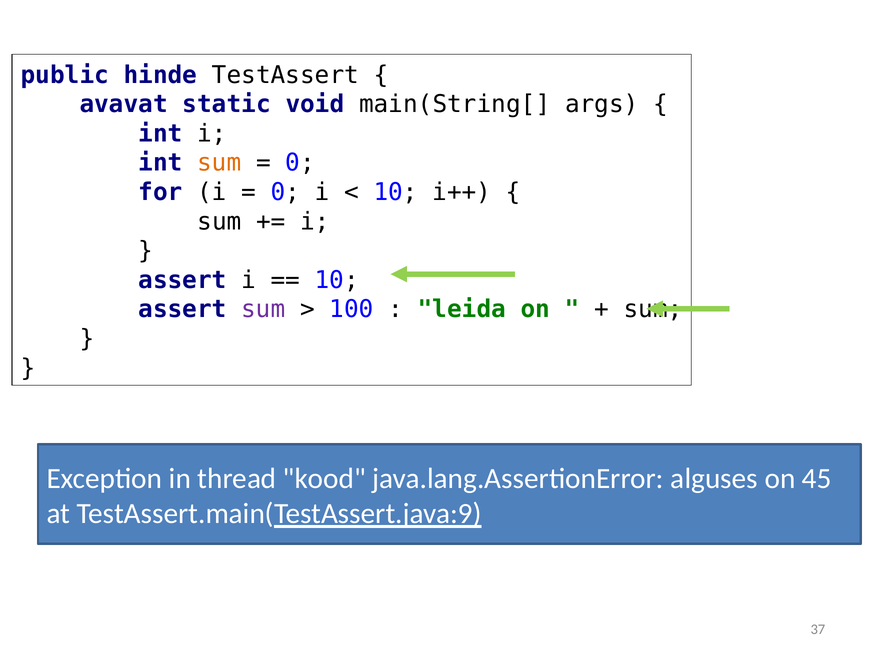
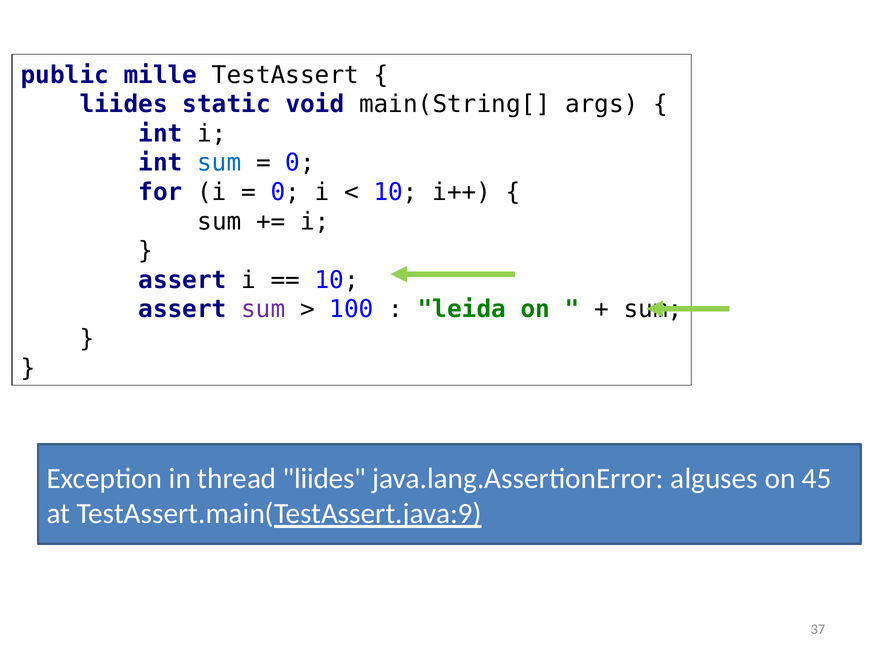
hinde: hinde -> mille
avavat at (124, 104): avavat -> liides
sum at (219, 163) colour: orange -> blue
thread kood: kood -> liides
